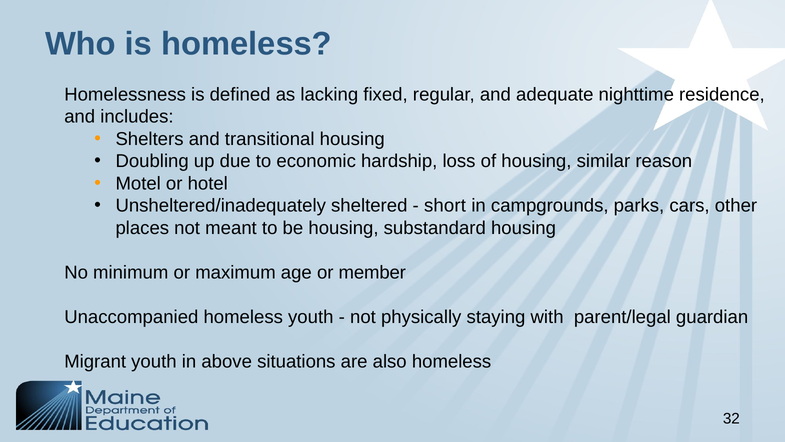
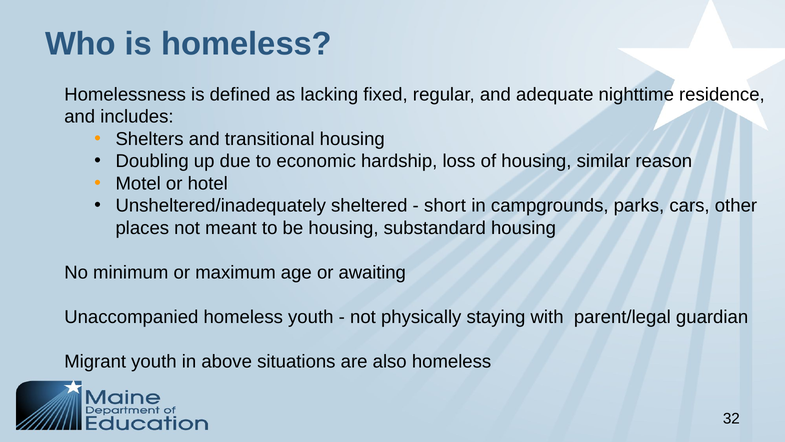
member: member -> awaiting
